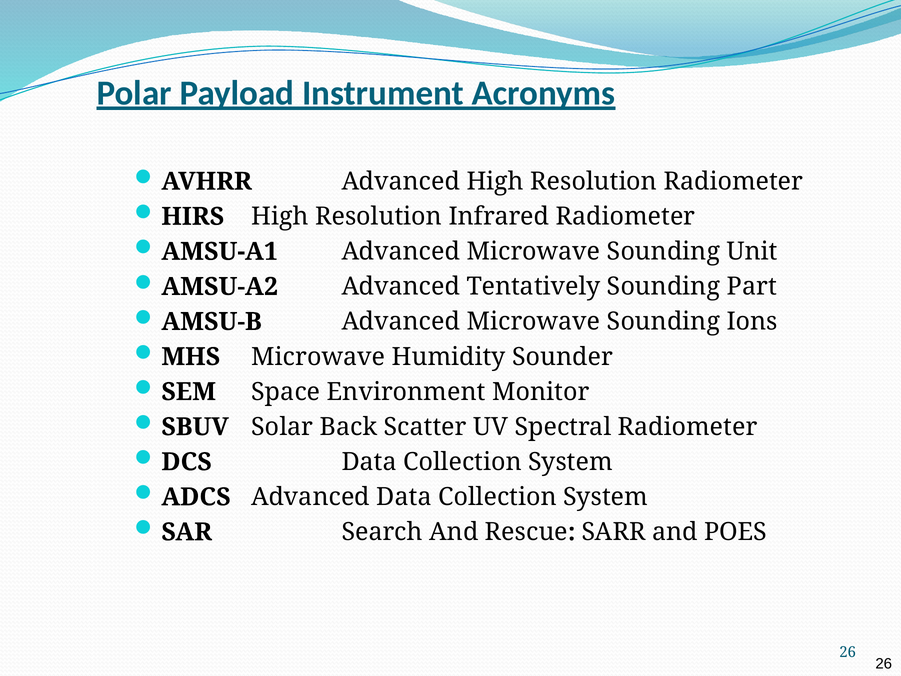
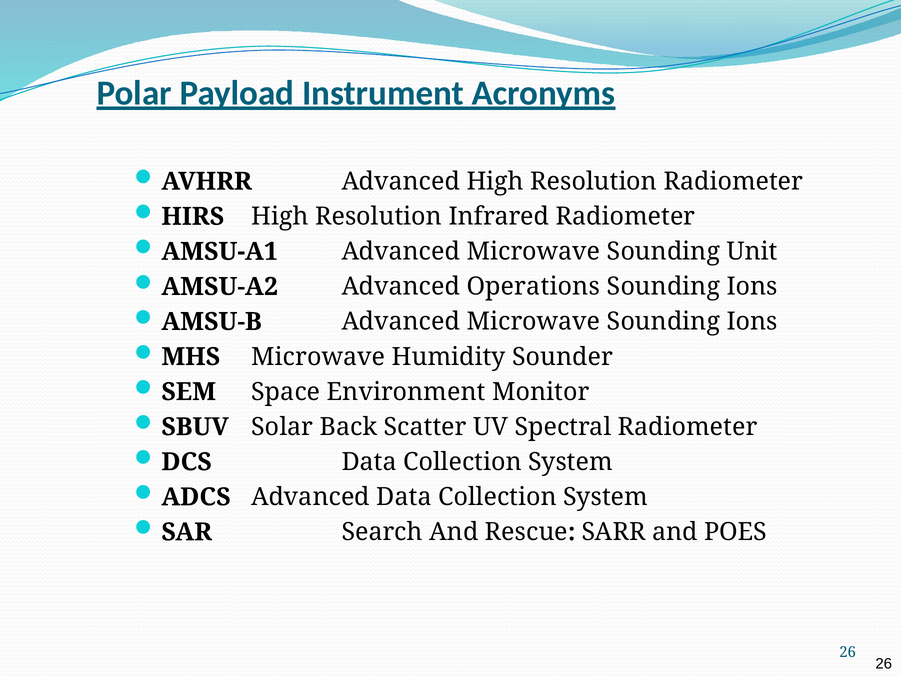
Tentatively: Tentatively -> Operations
Part at (752, 287): Part -> Ions
